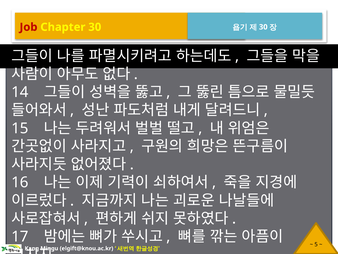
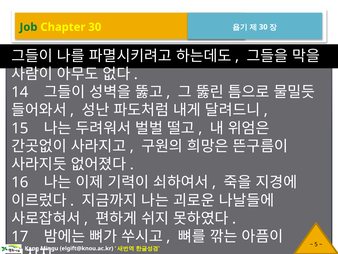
Job colour: red -> green
